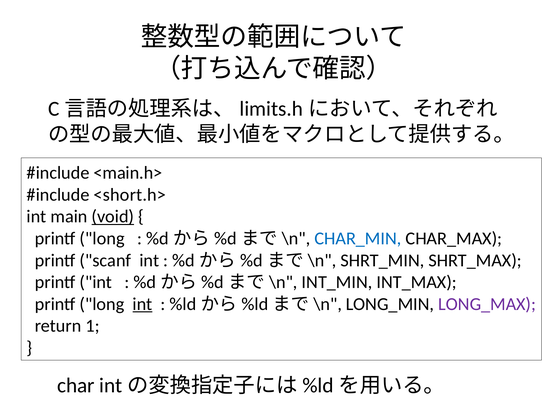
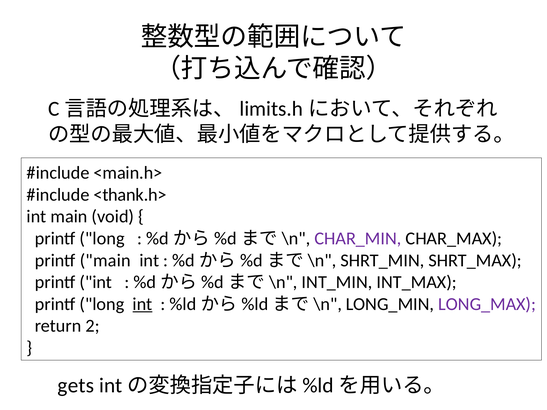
<short.h>: <short.h> -> <thank.h>
void underline: present -> none
CHAR_MIN colour: blue -> purple
printf scanf: scanf -> main
1: 1 -> 2
char: char -> gets
